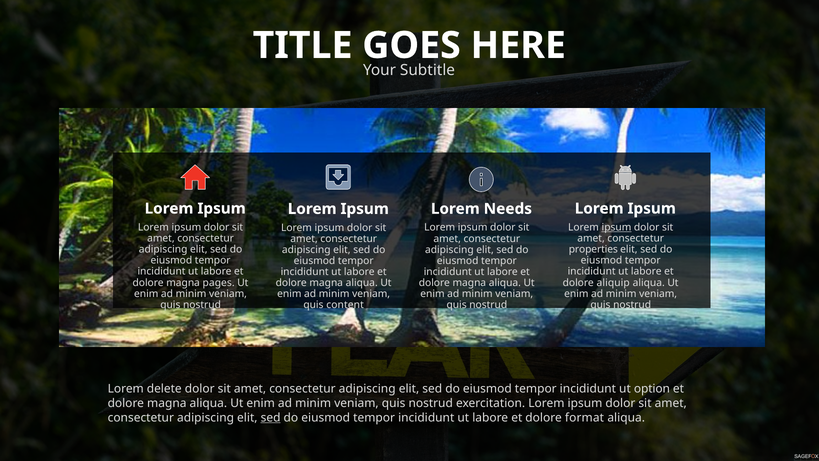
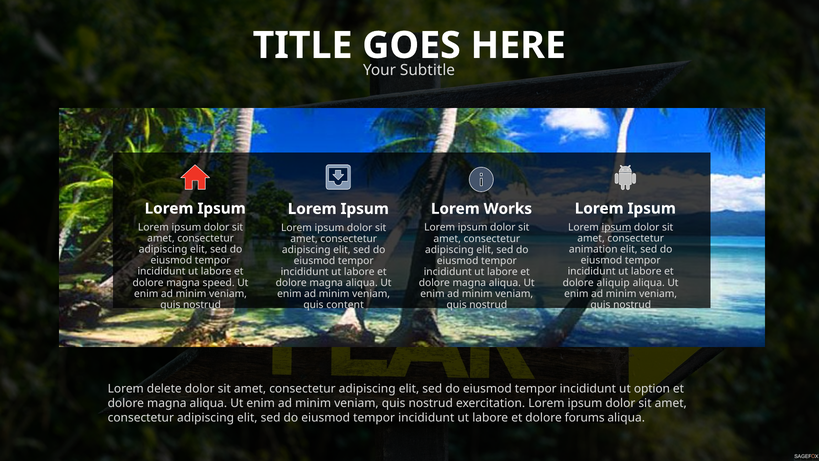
Needs: Needs -> Works
properties: properties -> animation
pages: pages -> speed
sed at (271, 417) underline: present -> none
format: format -> forums
